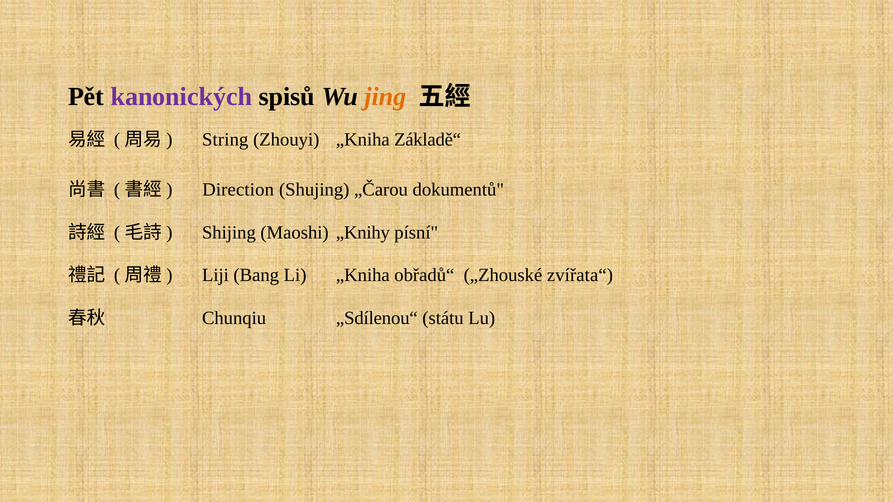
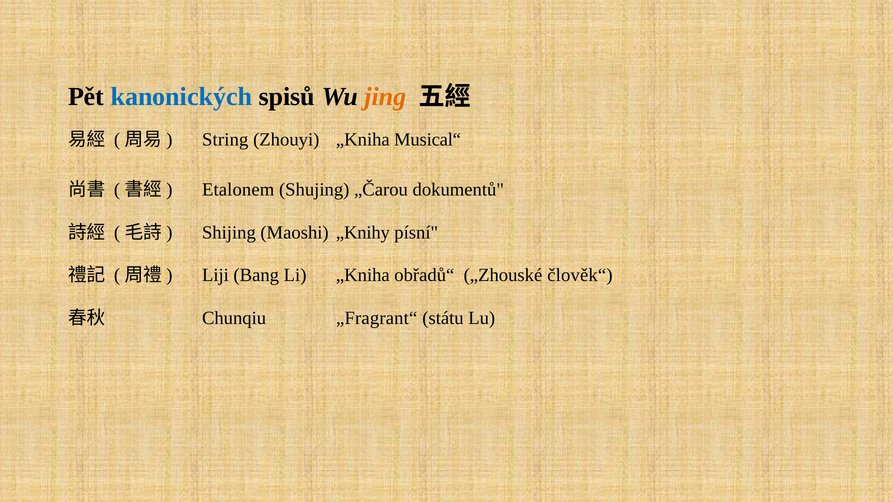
kanonických colour: purple -> blue
Základě“: Základě“ -> Musical“
Direction: Direction -> Etalonem
zvířata“: zvířata“ -> člověk“
„Sdílenou“: „Sdílenou“ -> „Fragrant“
